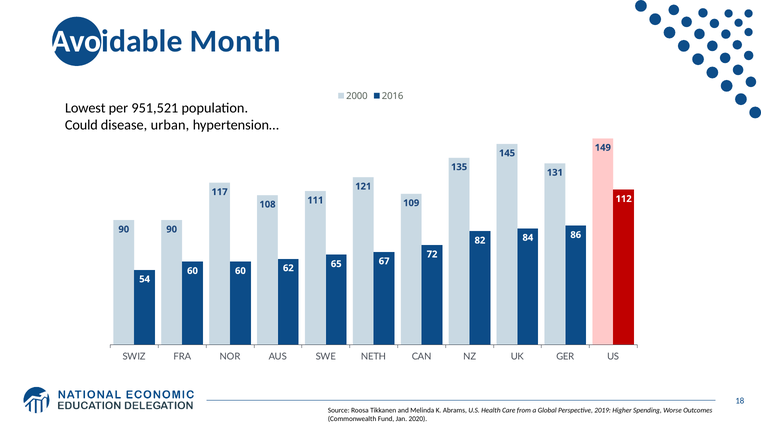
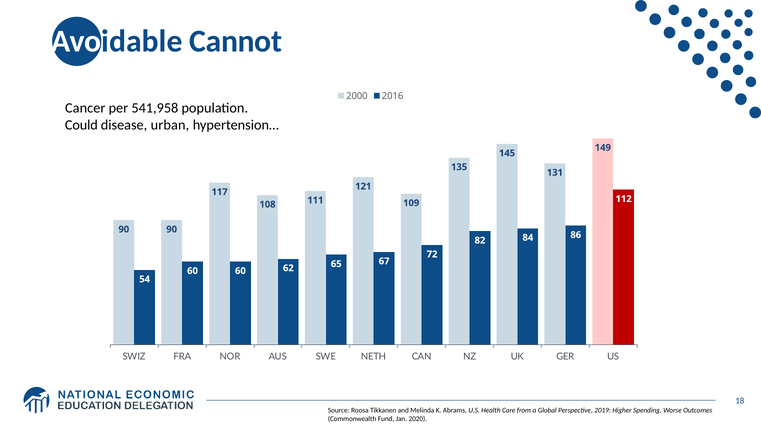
Month: Month -> Cannot
Lowest: Lowest -> Cancer
951,521: 951,521 -> 541,958
